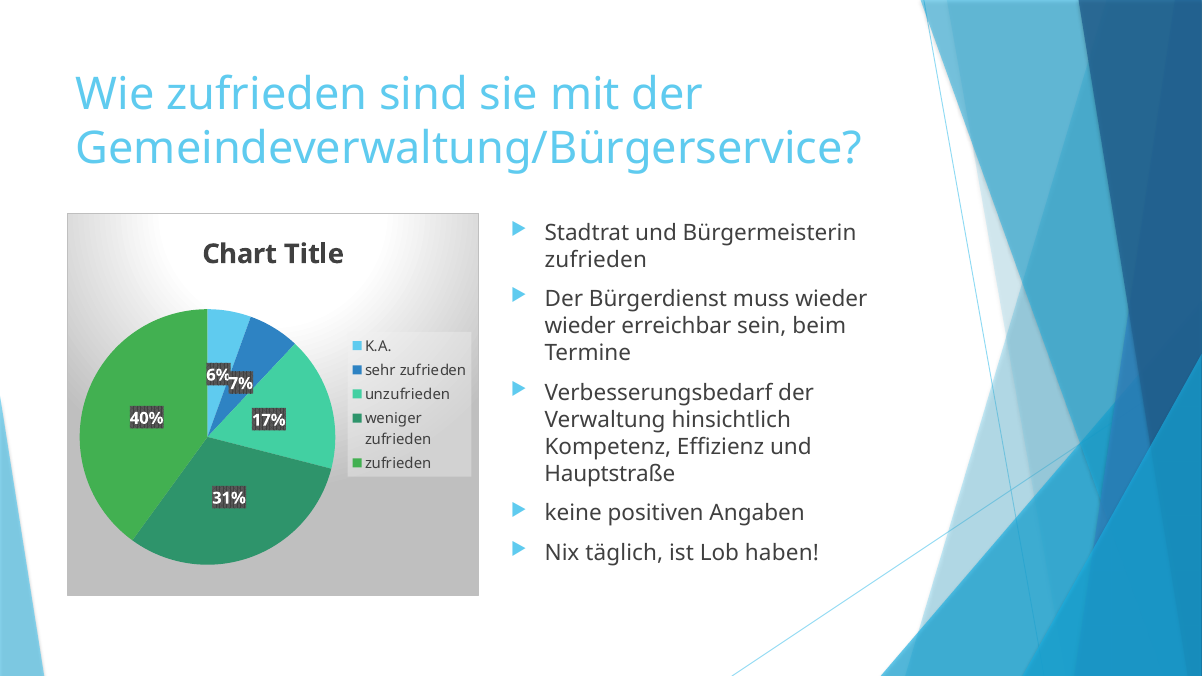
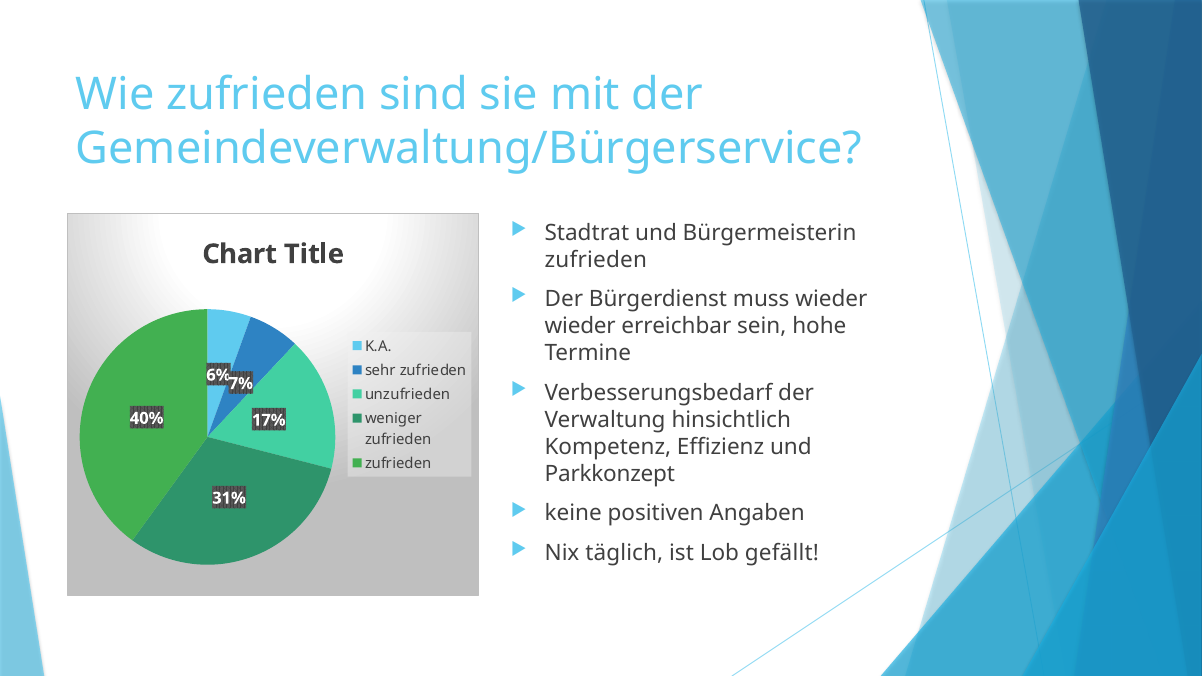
beim: beim -> hohe
Hauptstraße: Hauptstraße -> Parkkonzept
haben: haben -> gefällt
